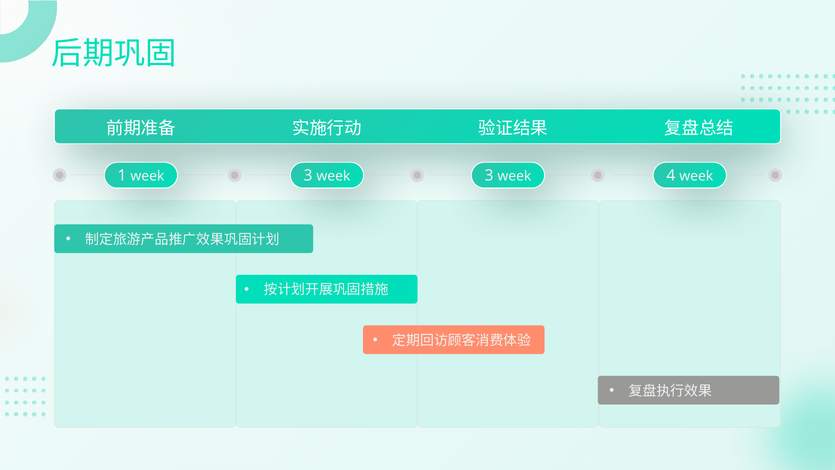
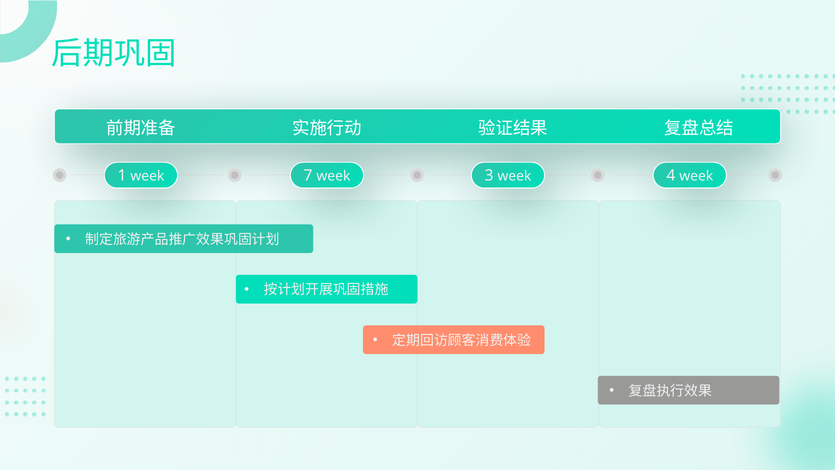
1 week 3: 3 -> 7
